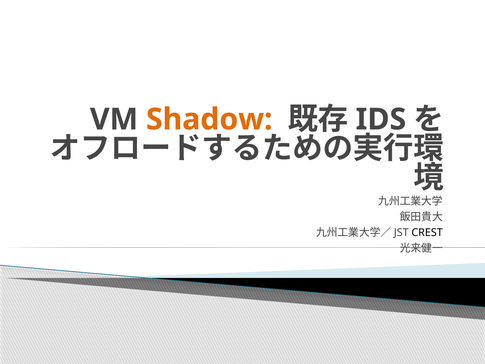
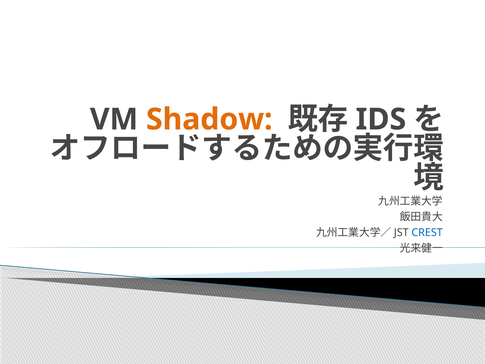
CREST colour: black -> blue
